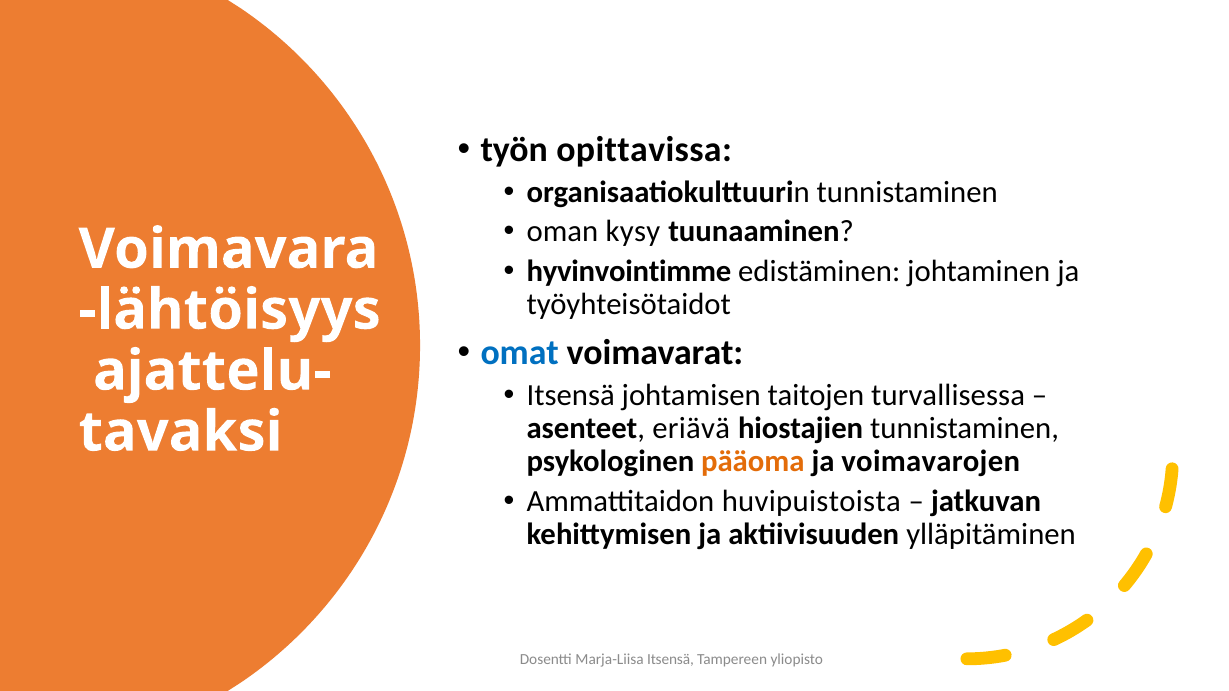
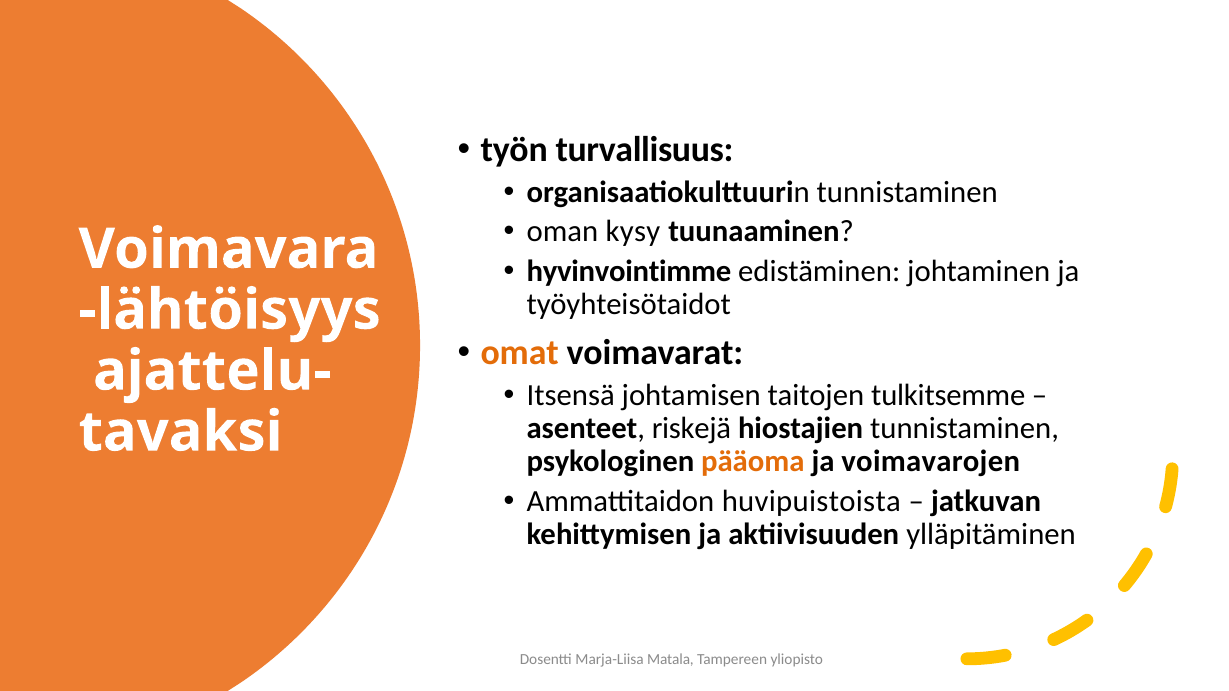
opittavissa: opittavissa -> turvallisuus
omat colour: blue -> orange
turvallisessa: turvallisessa -> tulkitsemme
eriävä: eriävä -> riskejä
Marja-Liisa Itsensä: Itsensä -> Matala
